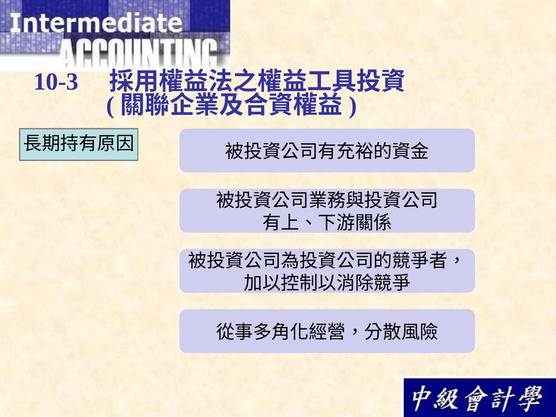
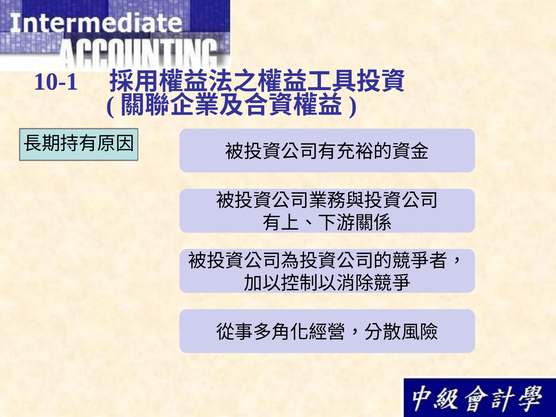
10-3: 10-3 -> 10-1
